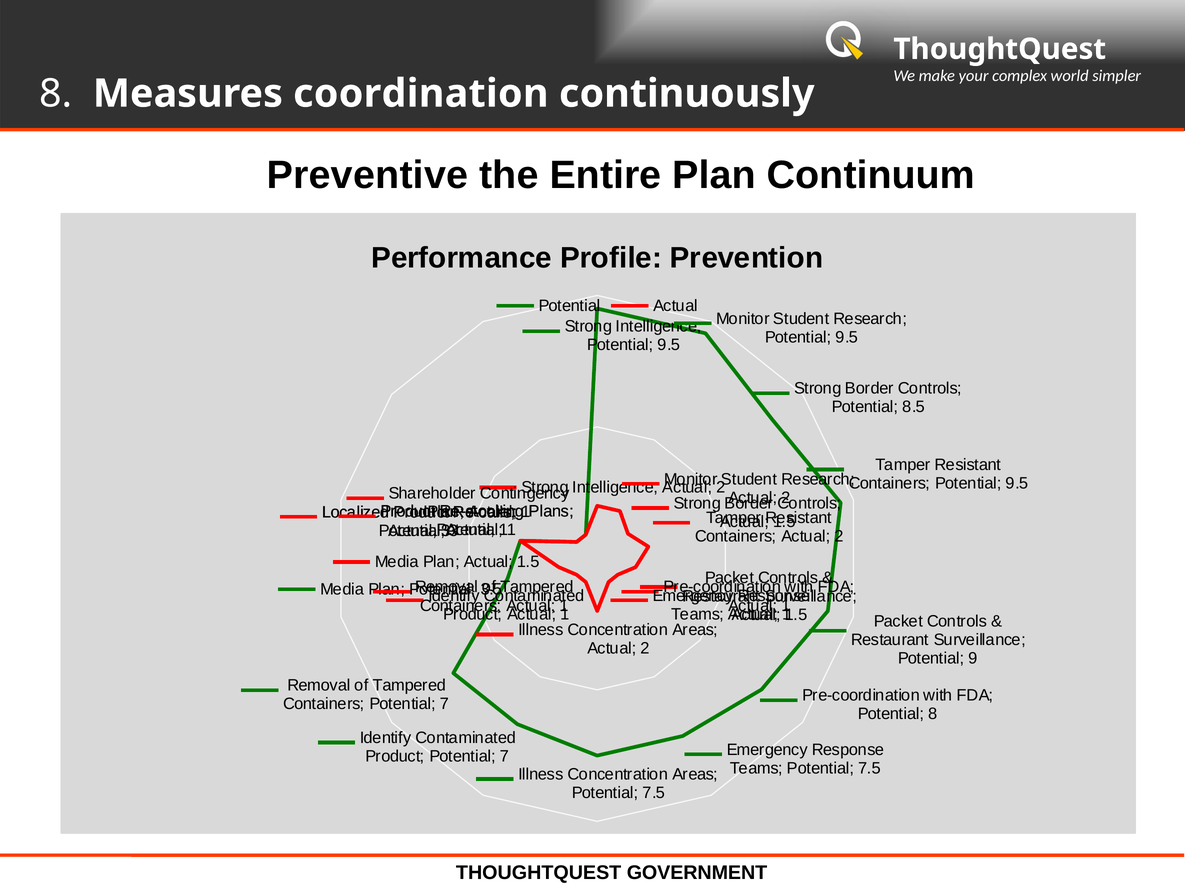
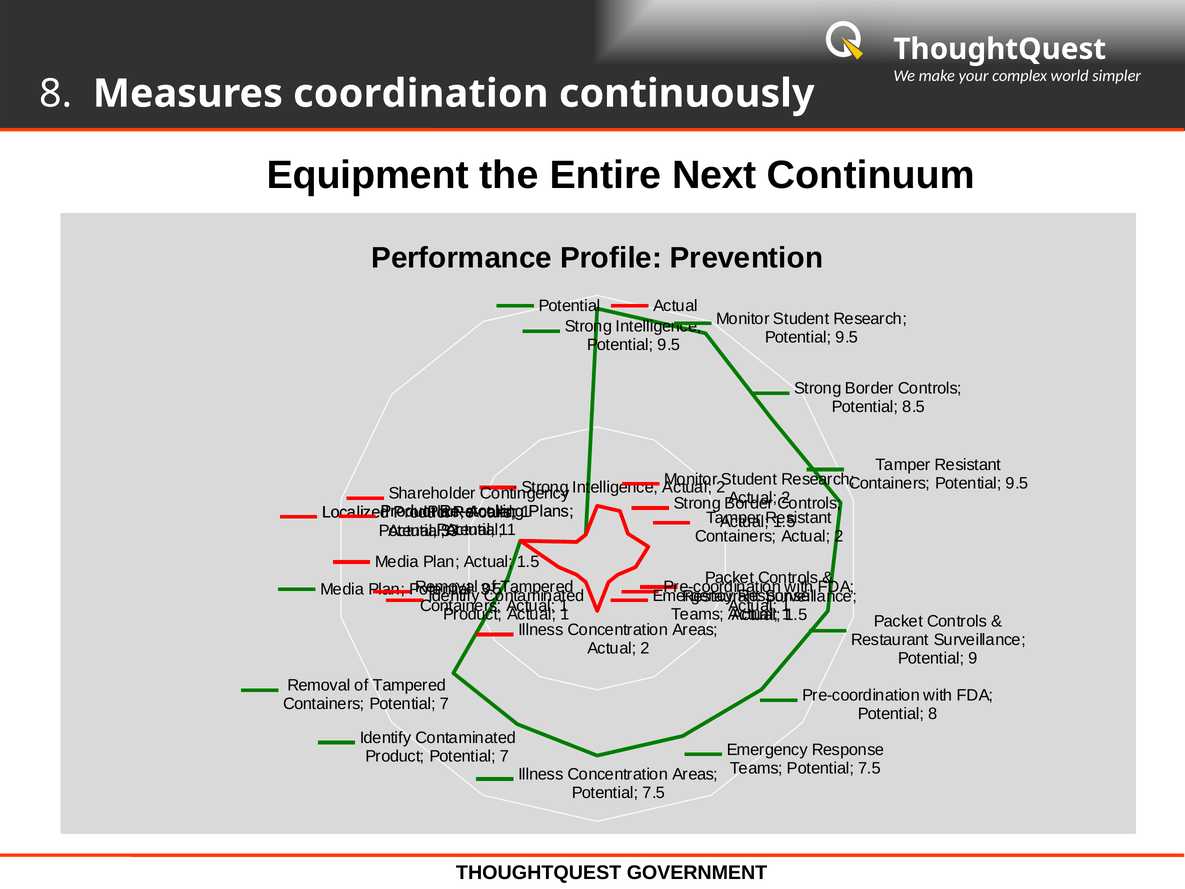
Preventive: Preventive -> Equipment
Entire Plan: Plan -> Next
